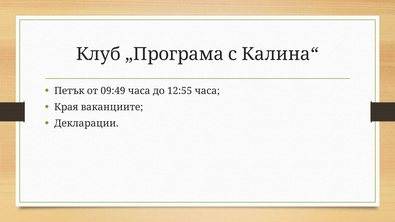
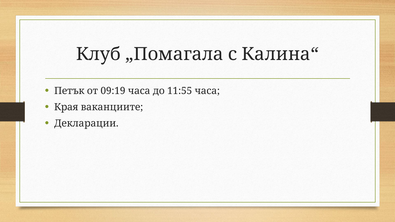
„Програма: „Програма -> „Помагала
09:49: 09:49 -> 09:19
12:55: 12:55 -> 11:55
